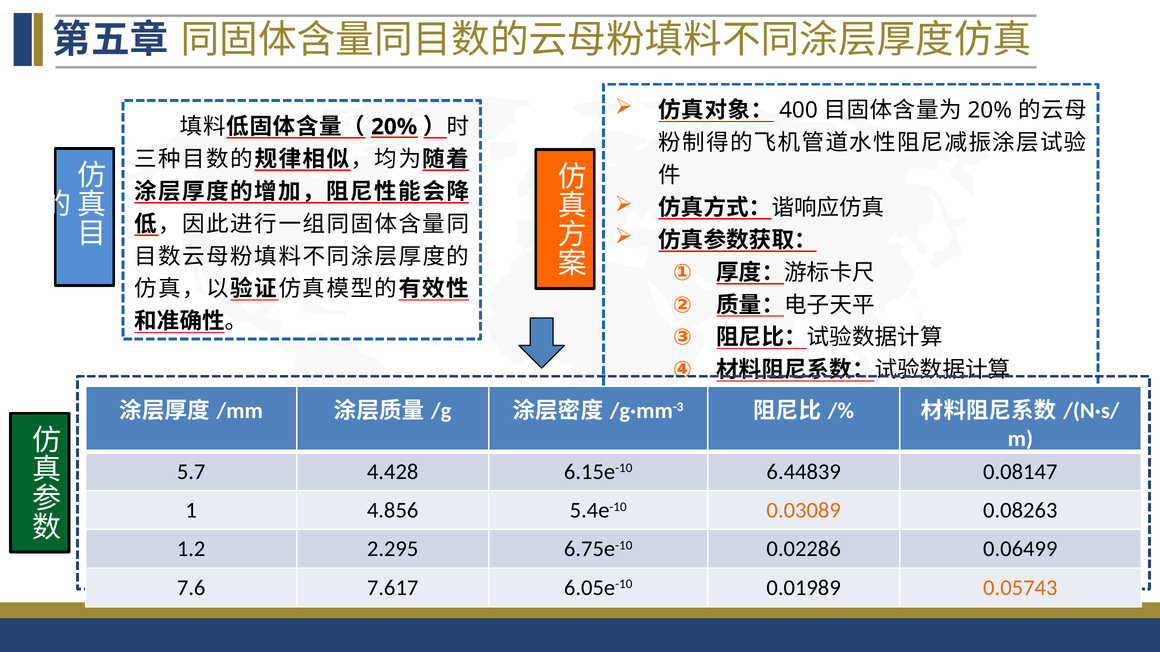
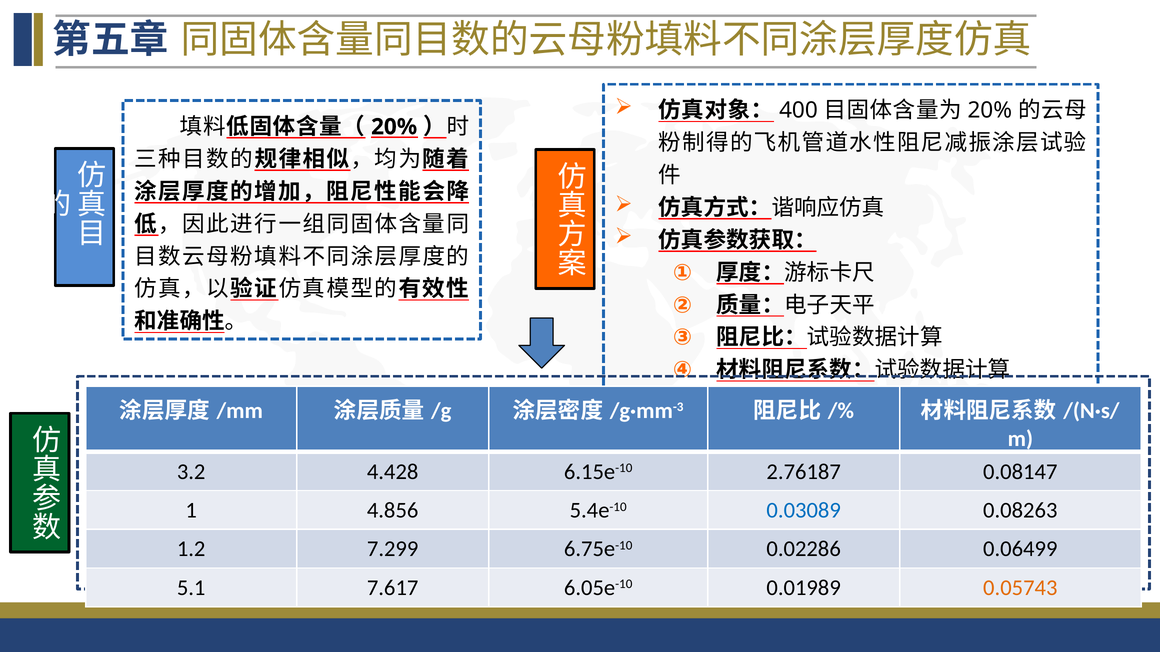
5.7: 5.7 -> 3.2
6.44839: 6.44839 -> 2.76187
0.03089 colour: orange -> blue
2.295: 2.295 -> 7.299
7.6: 7.6 -> 5.1
